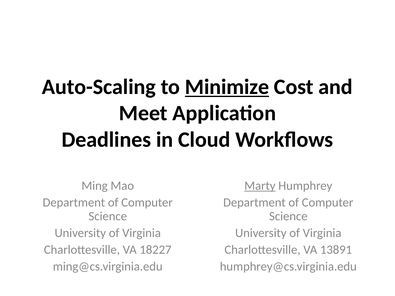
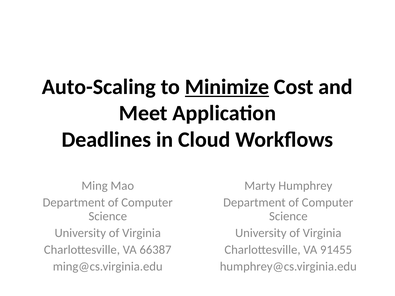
Marty underline: present -> none
18227: 18227 -> 66387
13891: 13891 -> 91455
